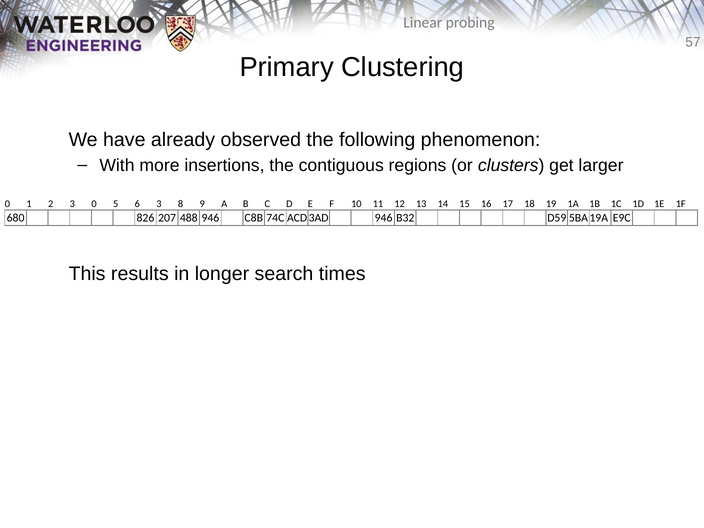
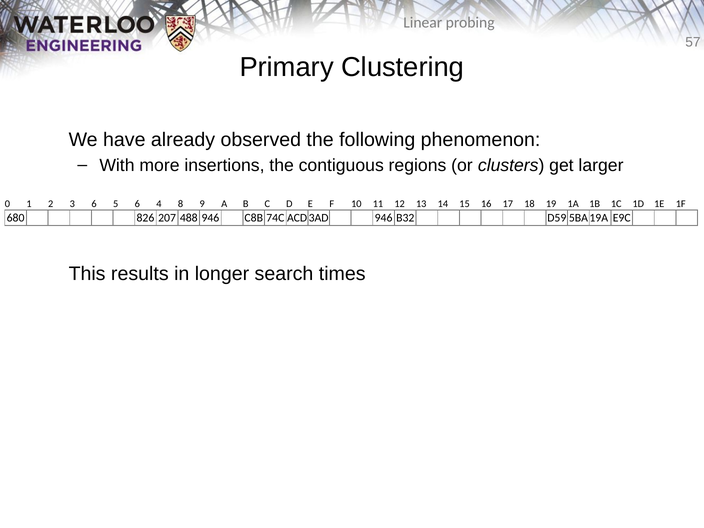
3 0: 0 -> 6
6 3: 3 -> 4
